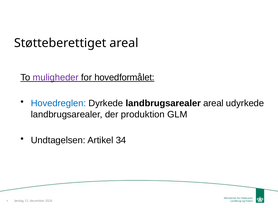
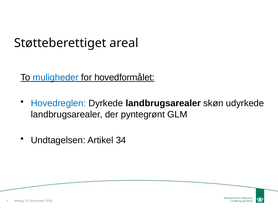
muligheder colour: purple -> blue
landbrugsarealer areal: areal -> skøn
produktion: produktion -> pyntegrønt
